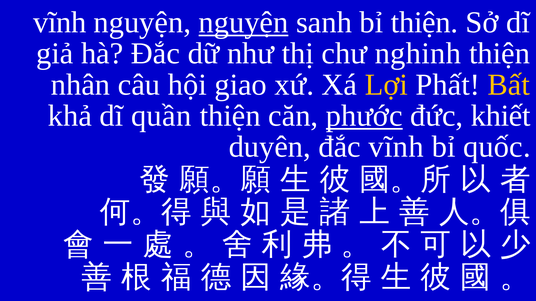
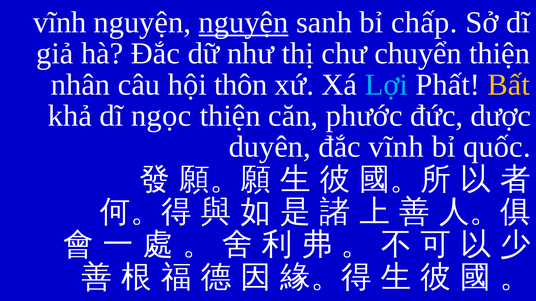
bỉ thiện: thiện -> chấp
nghinh: nghinh -> chuyển
giao: giao -> thôn
Lợi colour: yellow -> light blue
quần: quần -> ngọc
phước underline: present -> none
khiết: khiết -> dược
